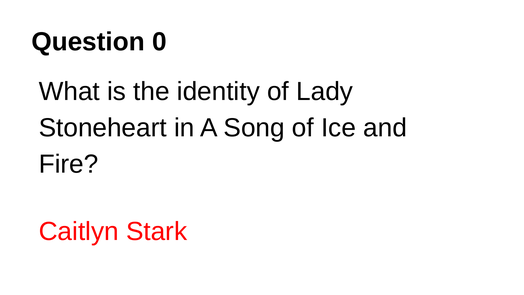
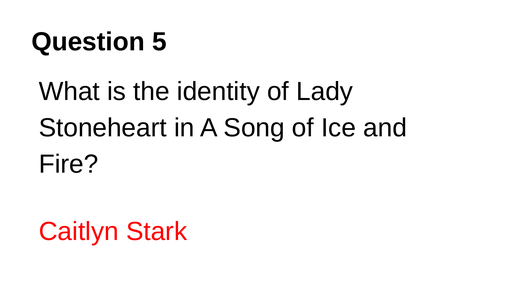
0: 0 -> 5
